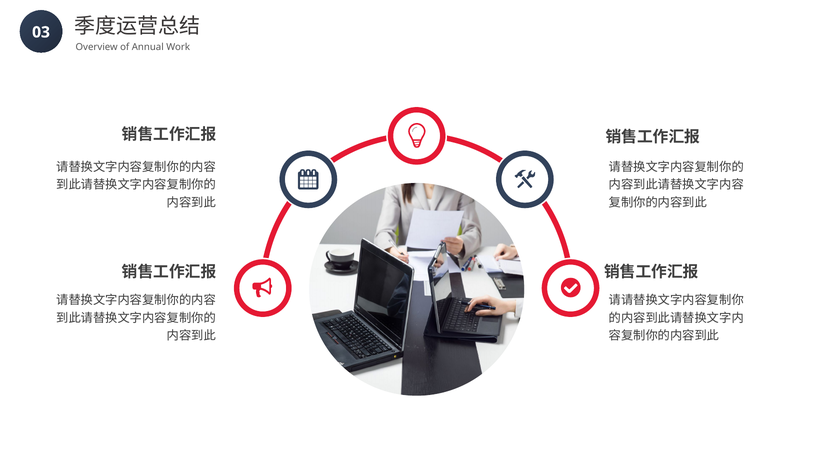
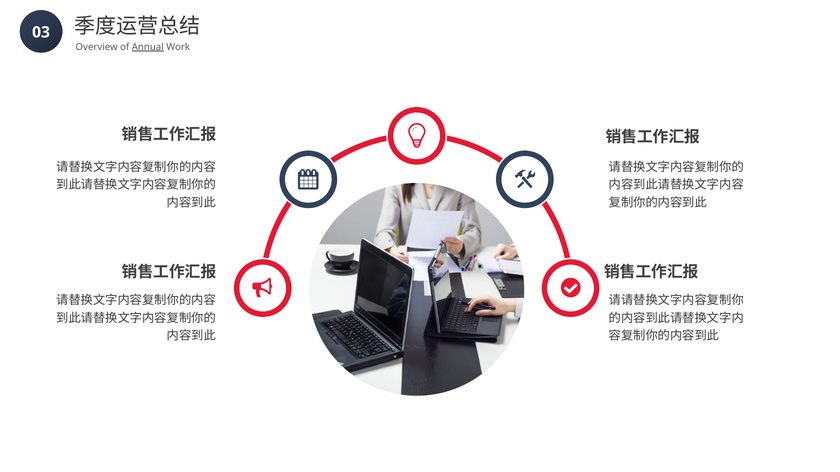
Annual underline: none -> present
